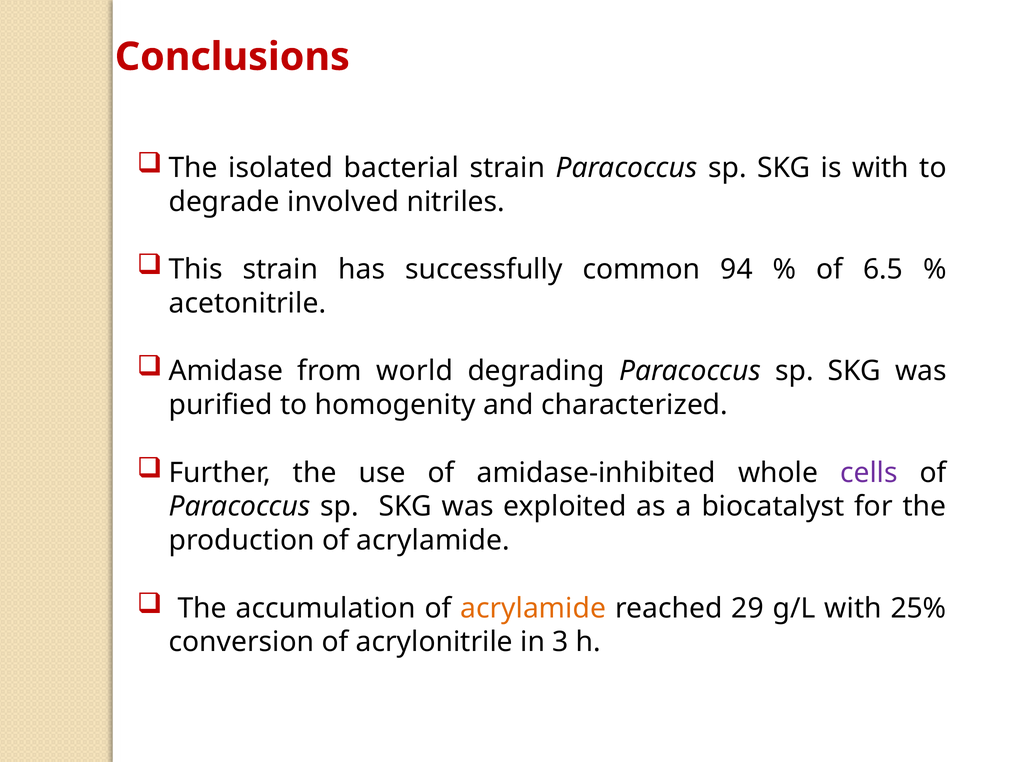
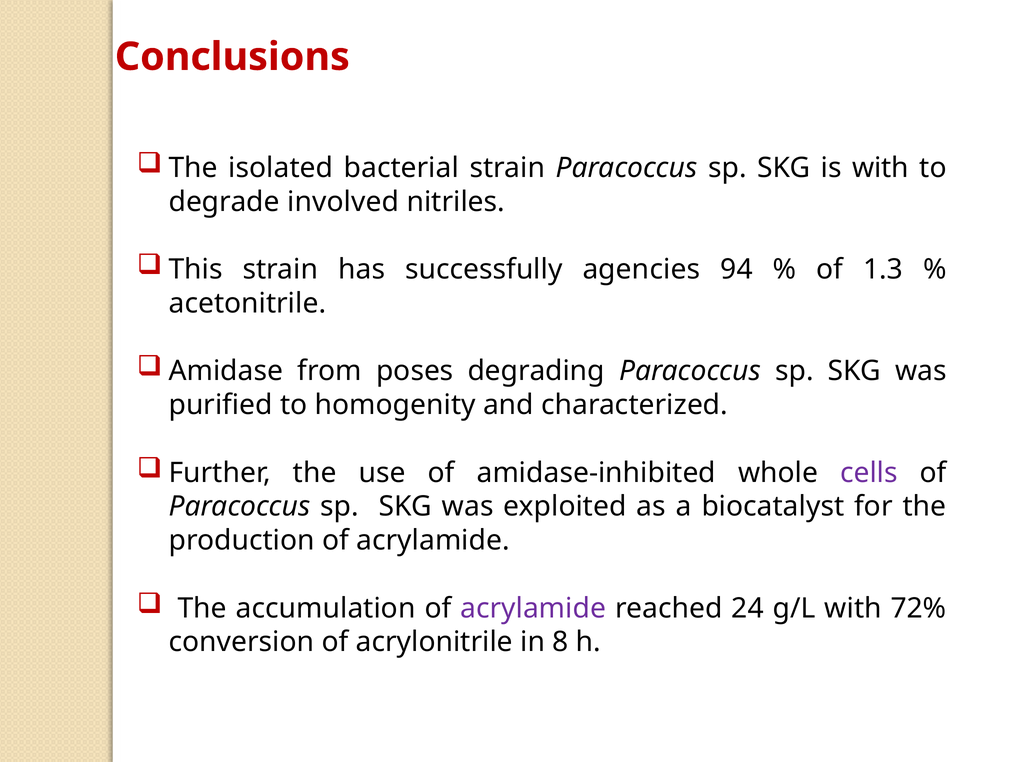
common: common -> agencies
6.5: 6.5 -> 1.3
world: world -> poses
acrylamide at (533, 608) colour: orange -> purple
29: 29 -> 24
25%: 25% -> 72%
3: 3 -> 8
